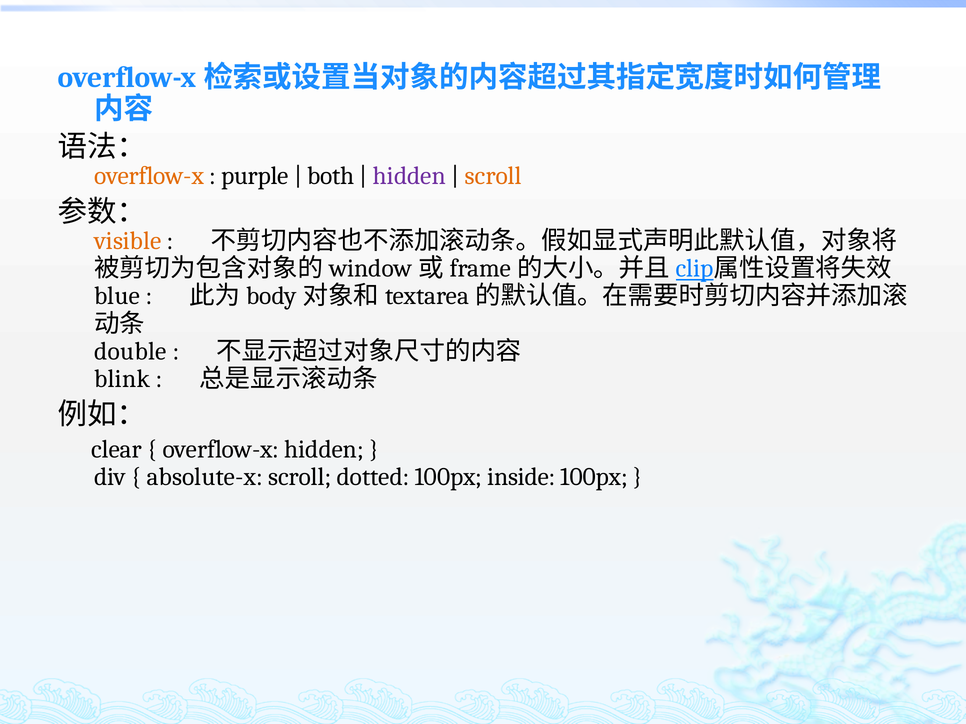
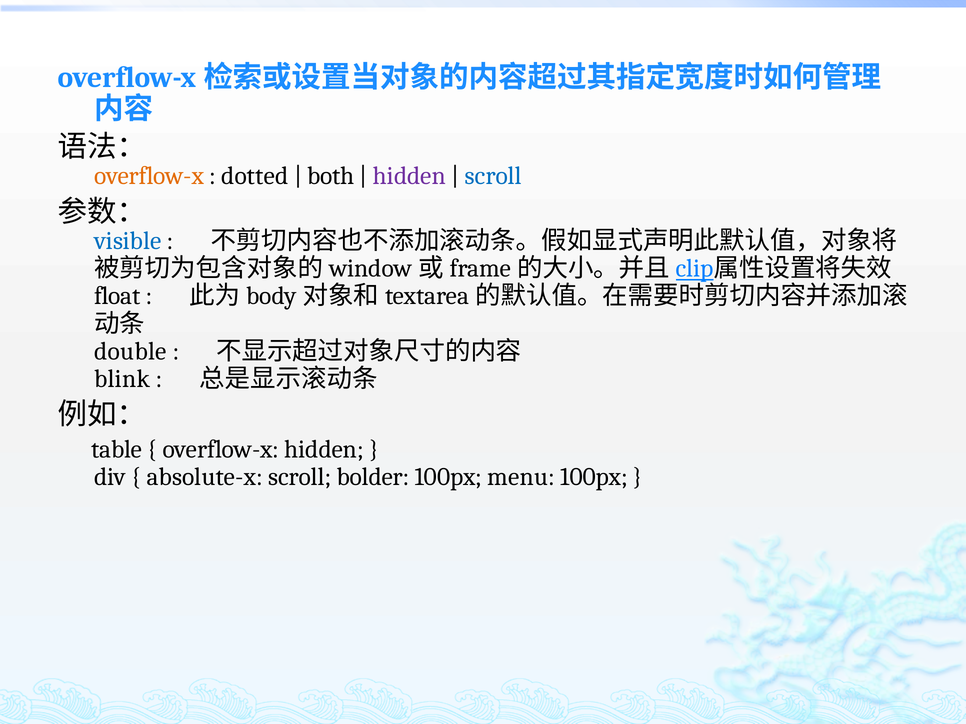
purple: purple -> dotted
scroll at (493, 176) colour: orange -> blue
visible colour: orange -> blue
blue: blue -> float
clear: clear -> table
dotted: dotted -> bolder
inside: inside -> menu
